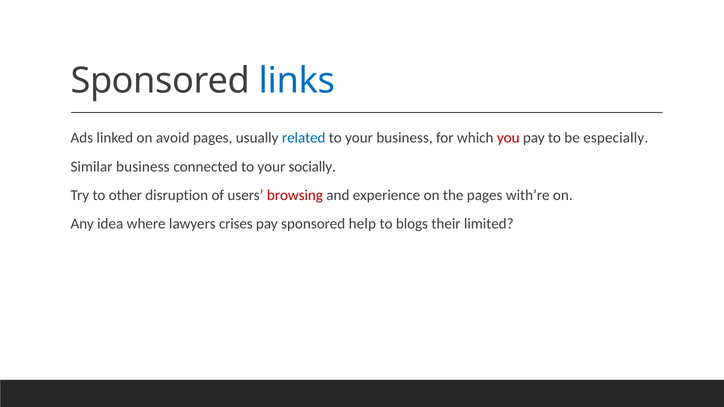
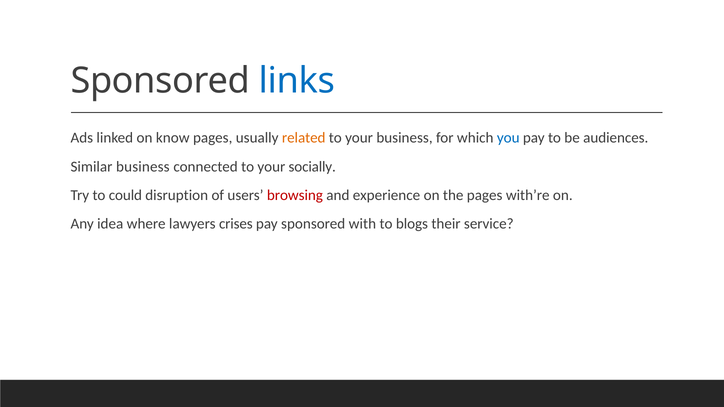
avoid: avoid -> know
related colour: blue -> orange
you colour: red -> blue
especially: especially -> audiences
other: other -> could
help: help -> with
limited: limited -> service
